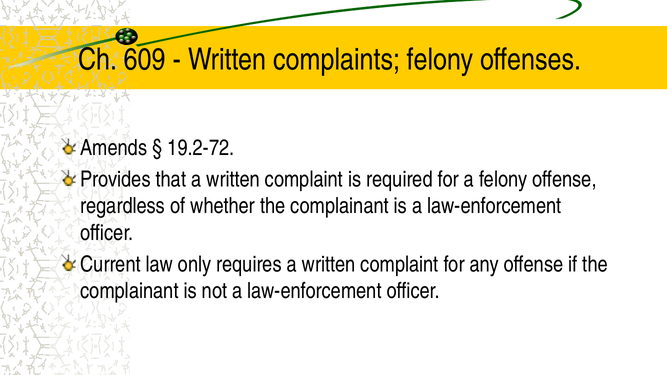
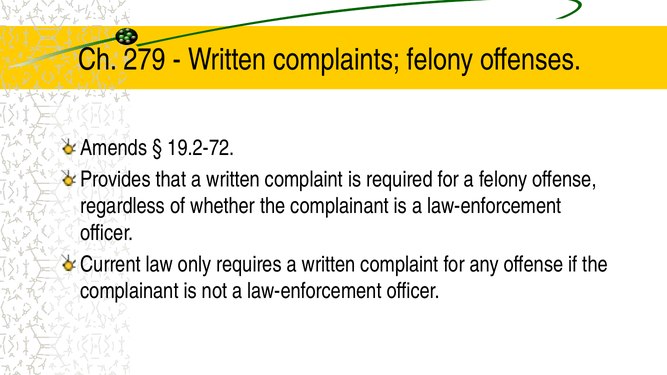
609: 609 -> 279
